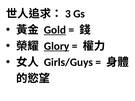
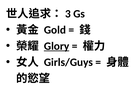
Gold underline: present -> none
